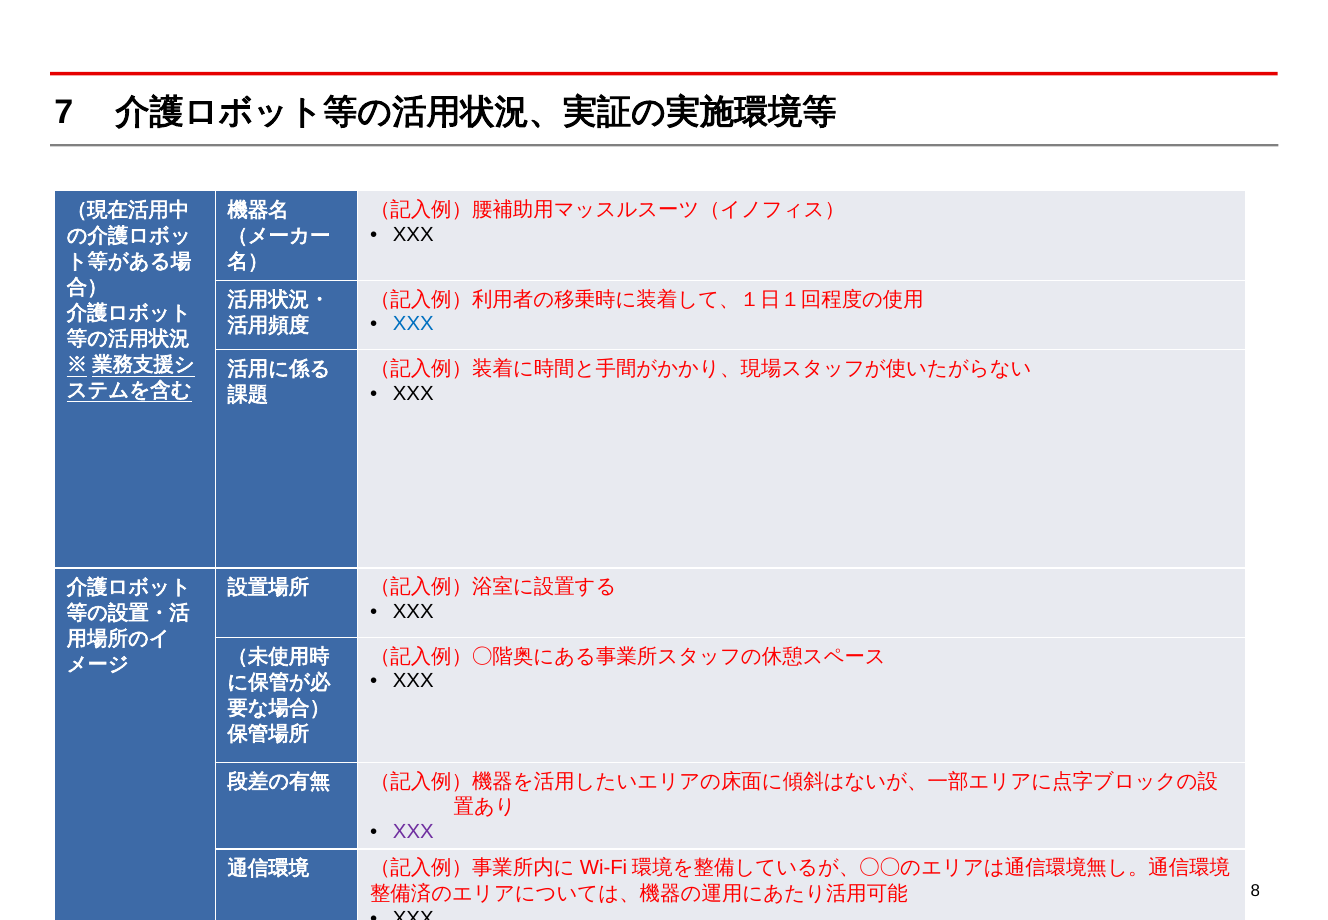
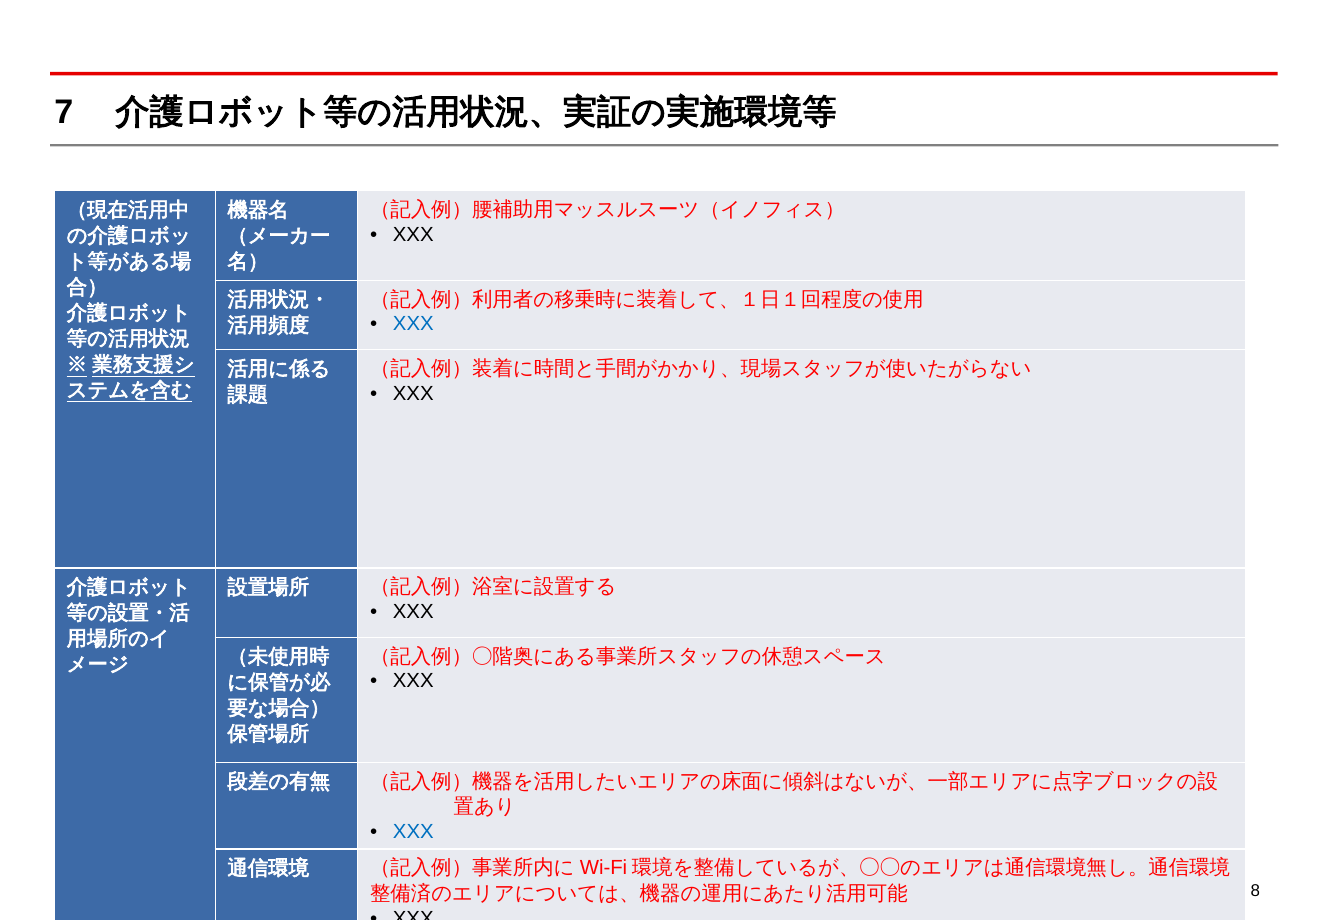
XXX at (413, 831) colour: purple -> blue
